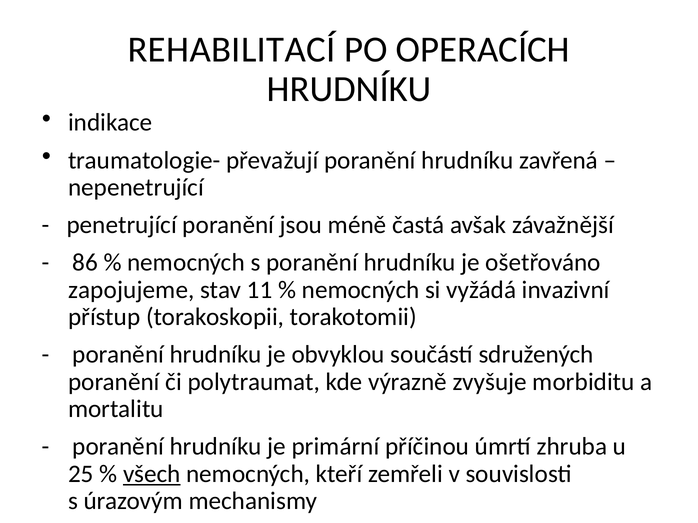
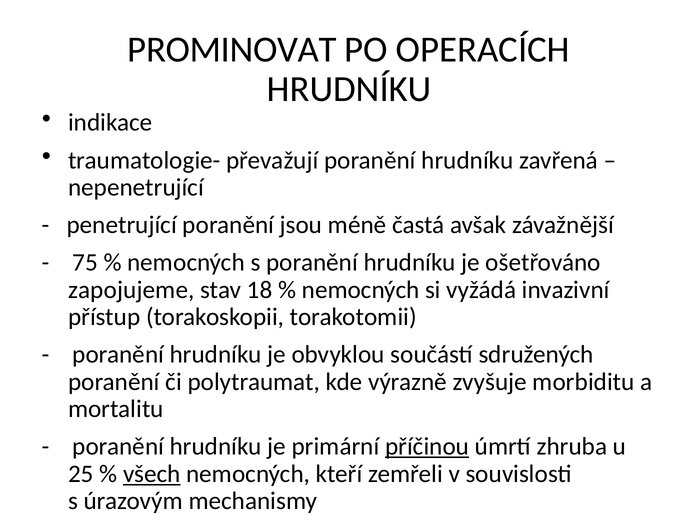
REHABILITACÍ: REHABILITACÍ -> PROMINOVAT
86: 86 -> 75
11: 11 -> 18
příčinou underline: none -> present
